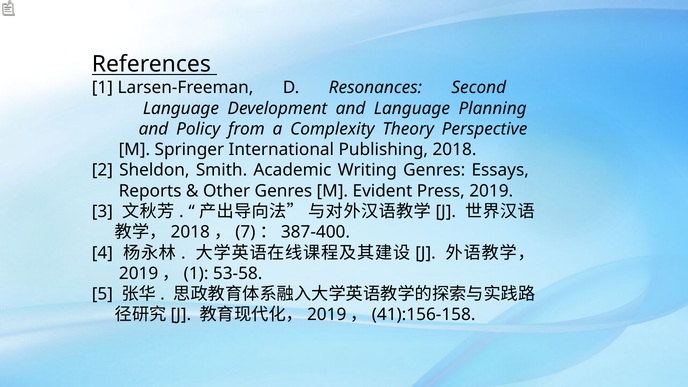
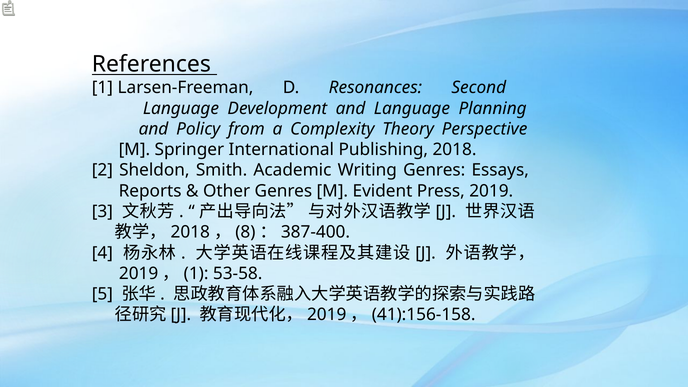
7: 7 -> 8
